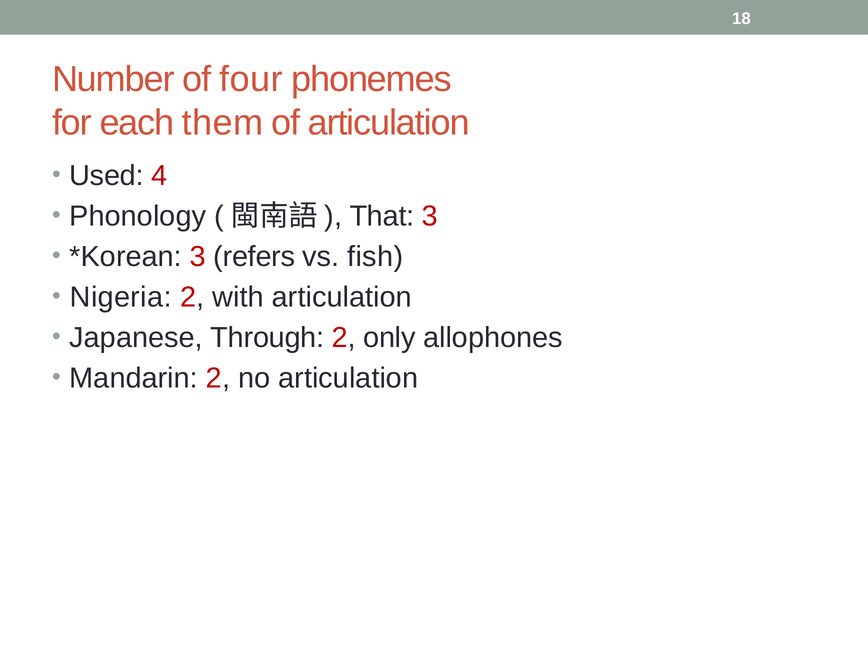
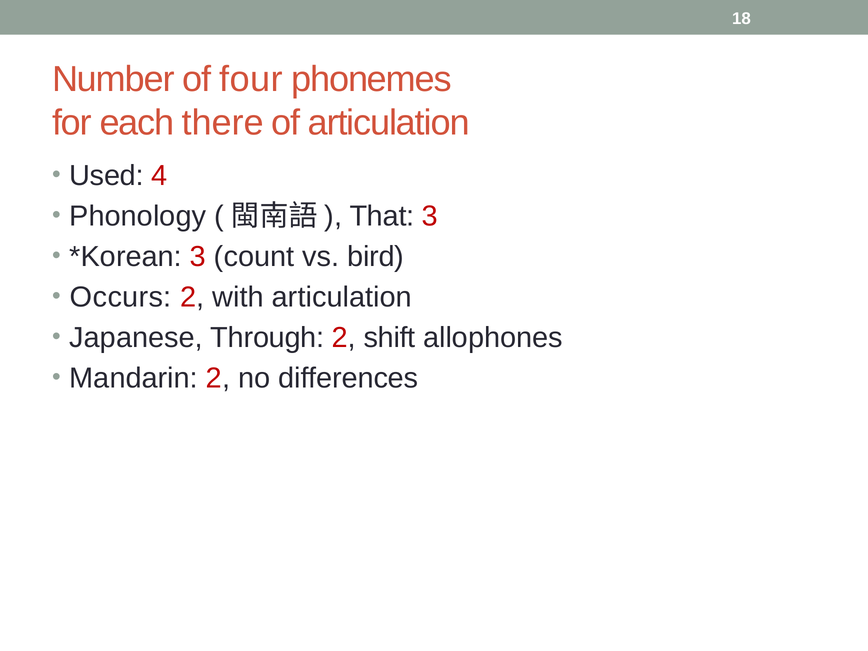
them: them -> there
refers: refers -> count
fish: fish -> bird
Nigeria: Nigeria -> Occurs
only: only -> shift
no articulation: articulation -> differences
